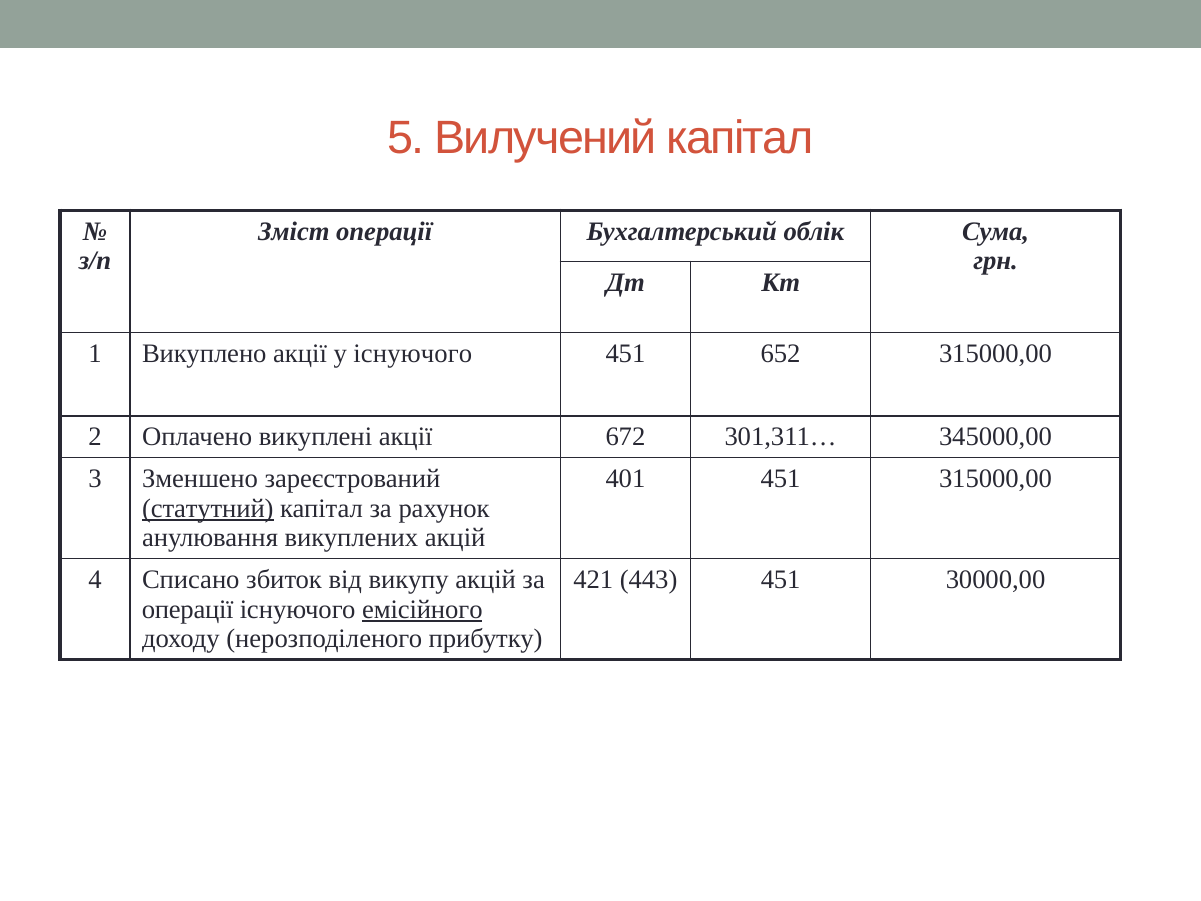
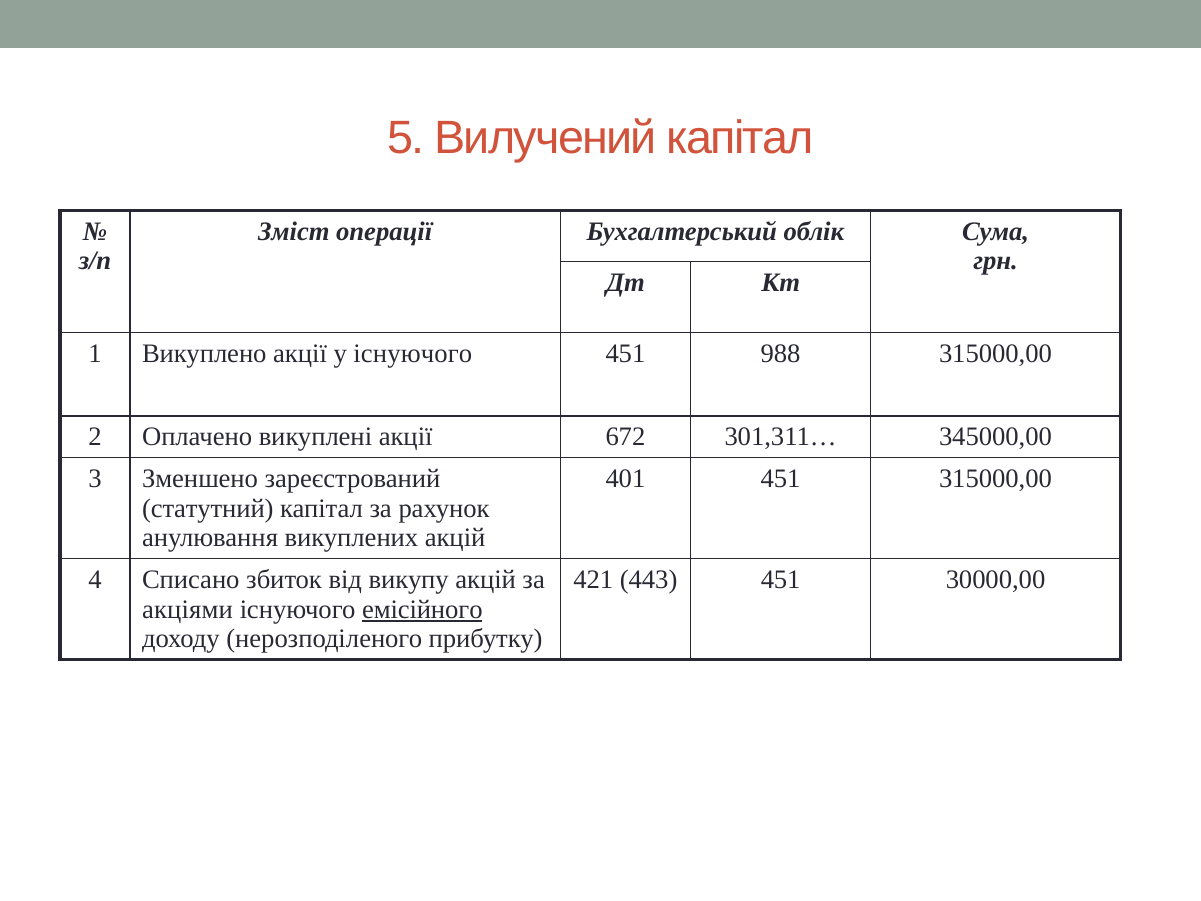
652: 652 -> 988
статутний underline: present -> none
операції at (188, 609): операції -> акціями
